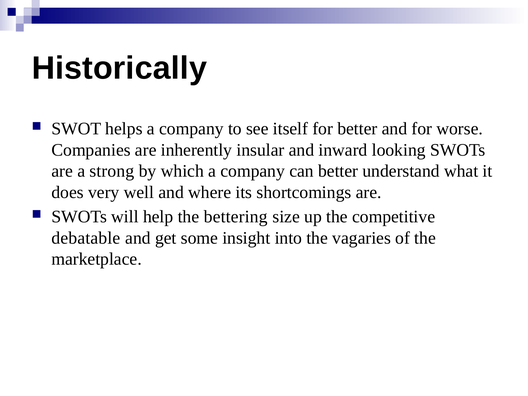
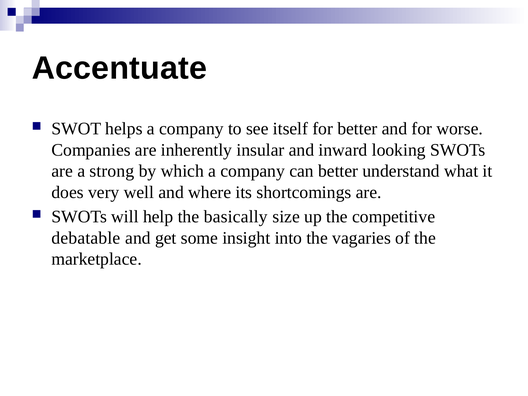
Historically: Historically -> Accentuate
bettering: bettering -> basically
